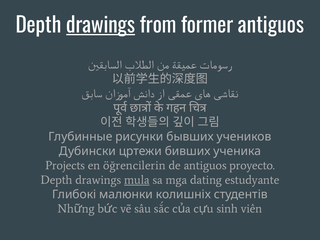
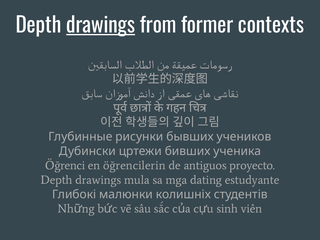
former antiguos: antiguos -> contexts
Projects: Projects -> Öğrenci
mula underline: present -> none
